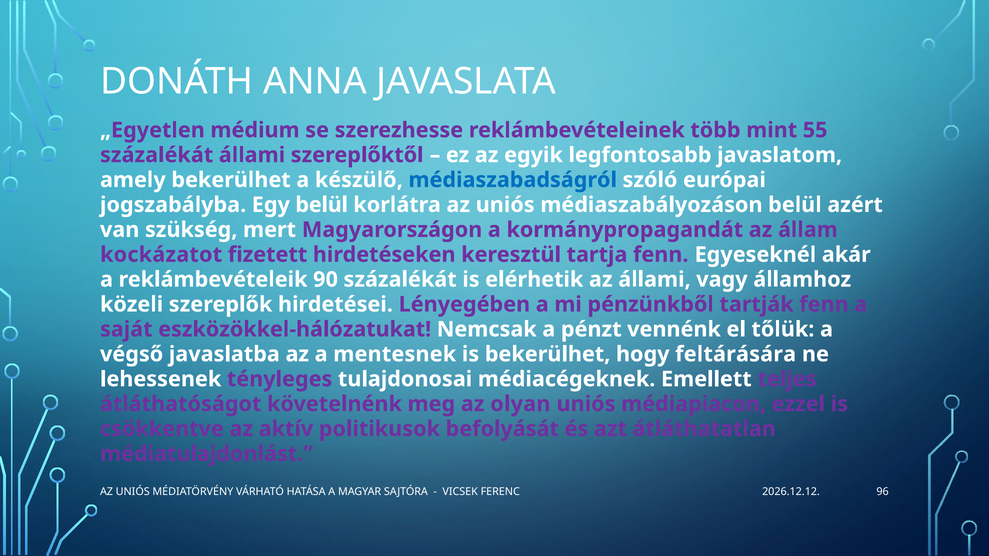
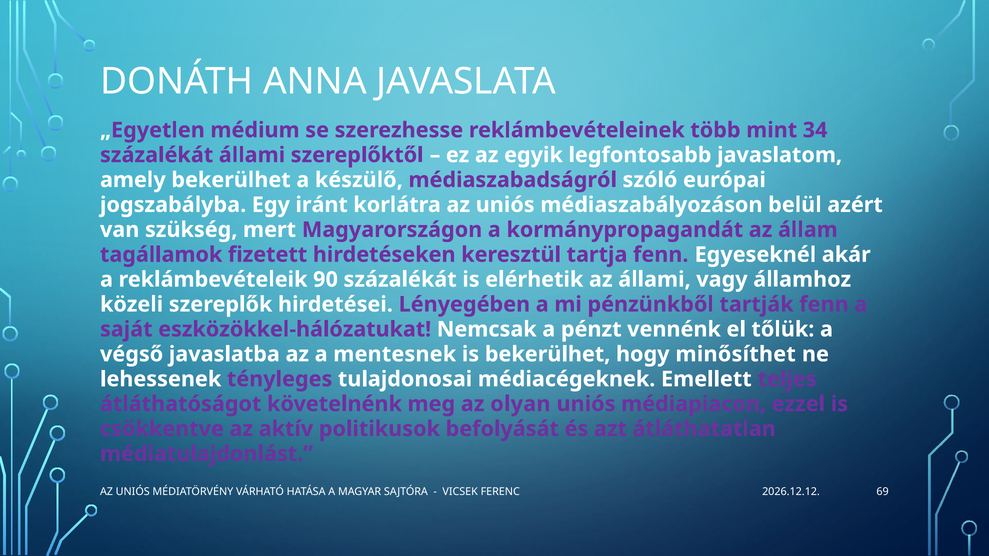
55: 55 -> 34
médiaszabadságról colour: blue -> purple
Egy belül: belül -> iránt
kockázatot: kockázatot -> tagállamok
feltárására: feltárására -> minősíthet
96: 96 -> 69
